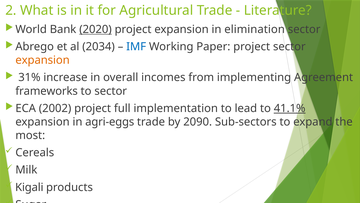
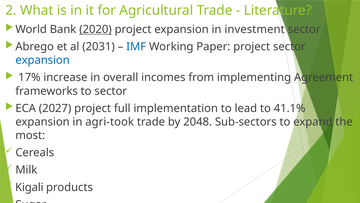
elimination: elimination -> investment
2034: 2034 -> 2031
expansion at (43, 60) colour: orange -> blue
31%: 31% -> 17%
2002: 2002 -> 2027
41.1% underline: present -> none
agri-eggs: agri-eggs -> agri-took
2090: 2090 -> 2048
